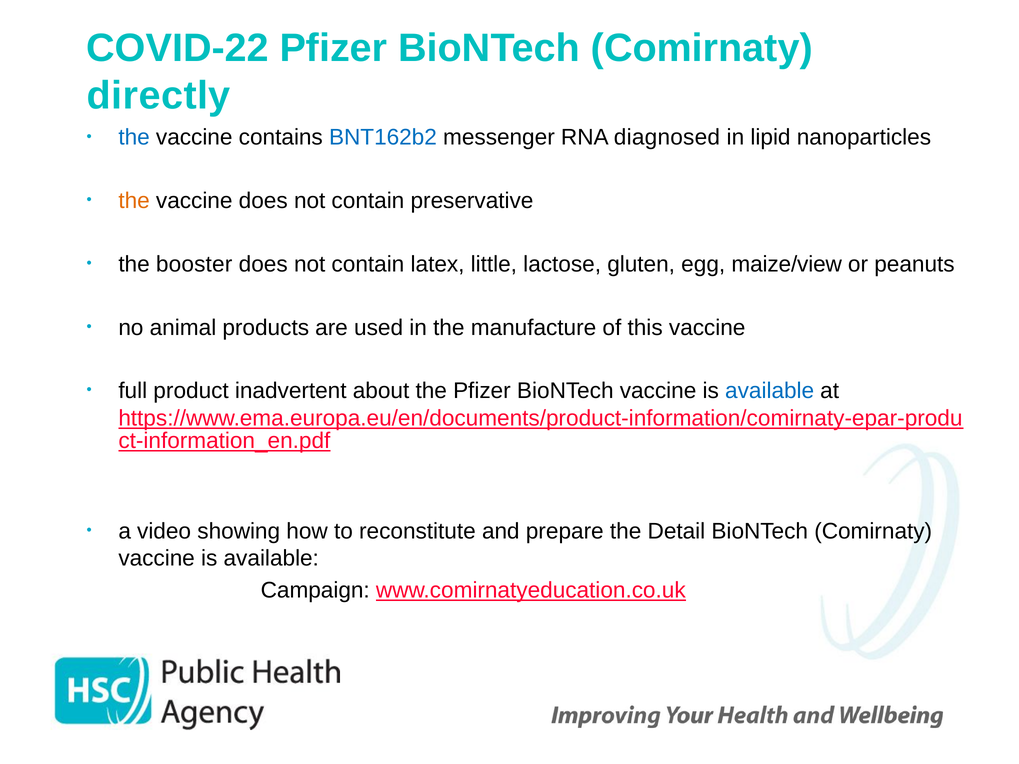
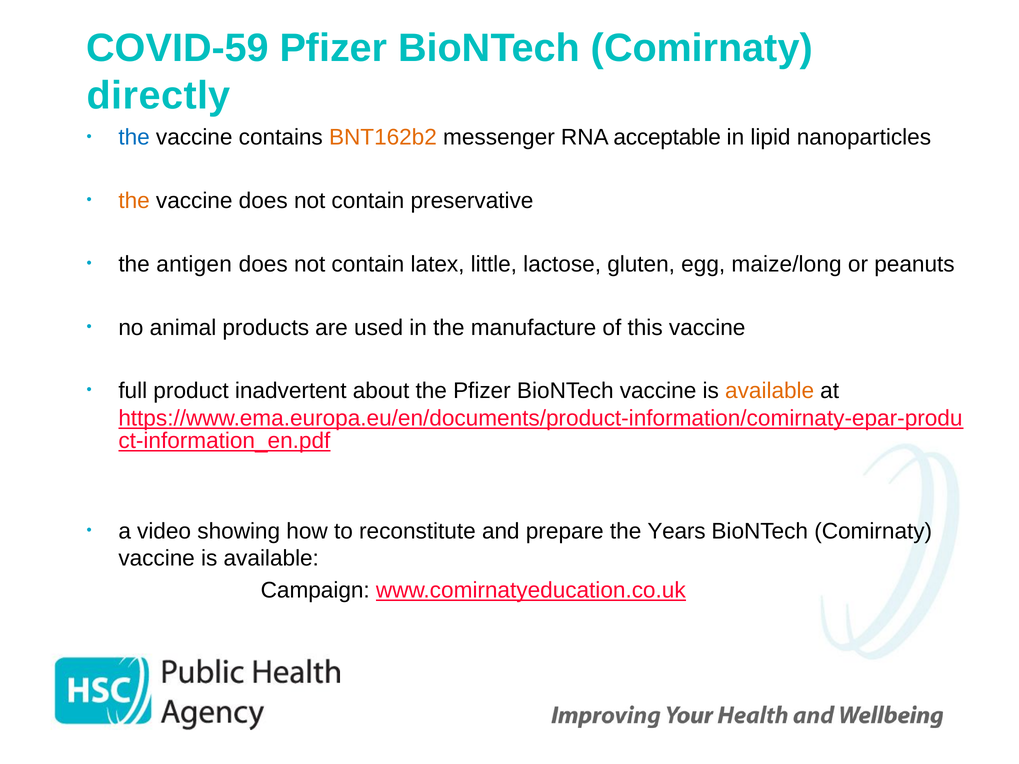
COVID-22: COVID-22 -> COVID-59
BNT162b2 colour: blue -> orange
diagnosed: diagnosed -> acceptable
booster: booster -> antigen
maize/view: maize/view -> maize/long
available at (770, 391) colour: blue -> orange
Detail: Detail -> Years
